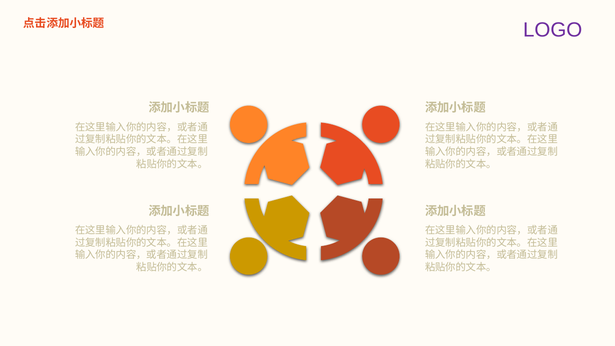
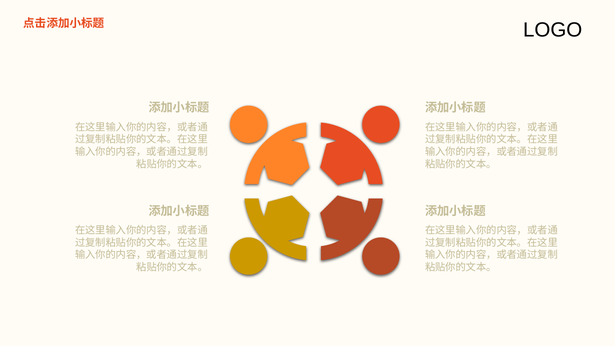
LOGO colour: purple -> black
